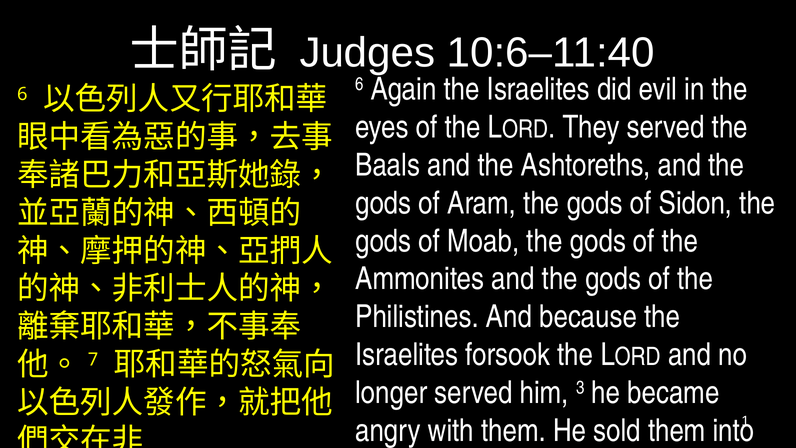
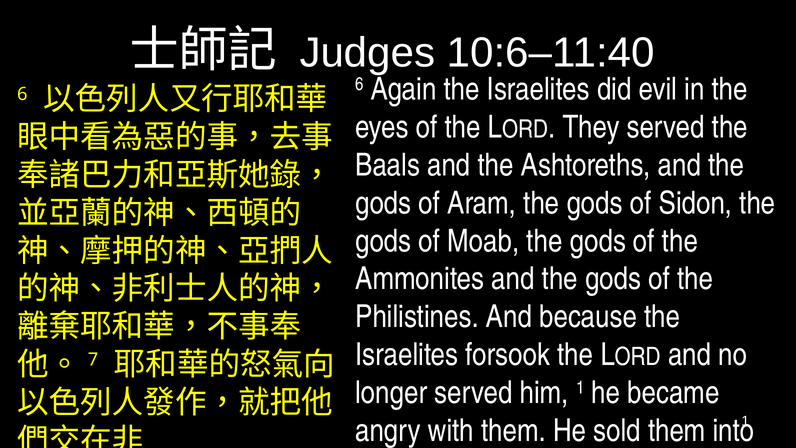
him 3: 3 -> 1
